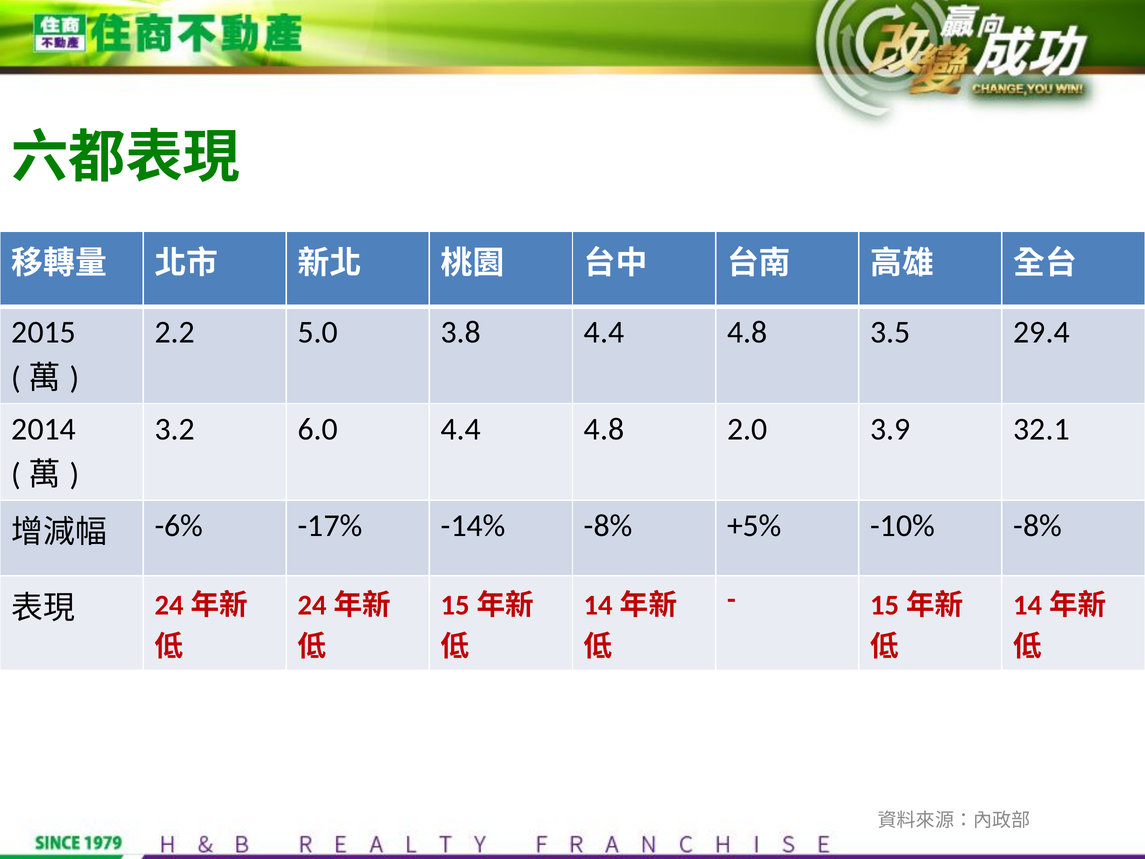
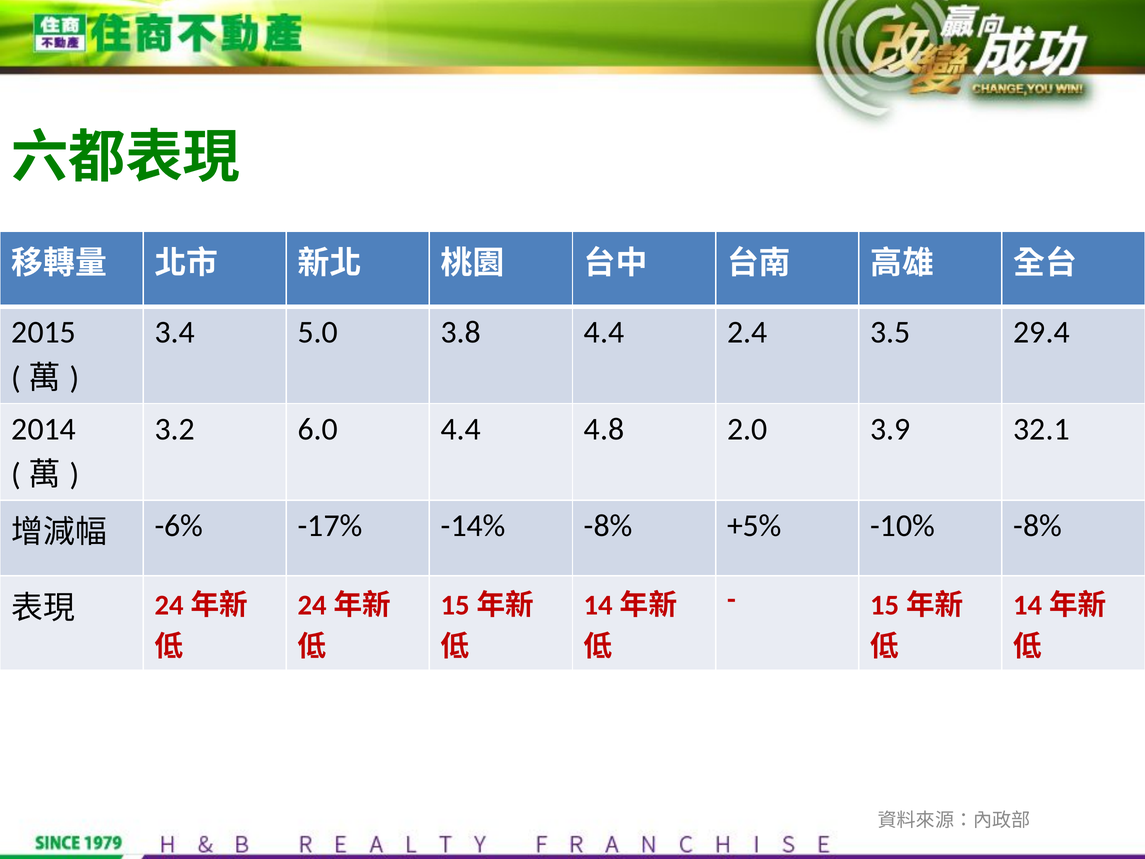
2.2: 2.2 -> 3.4
3.8 4.4 4.8: 4.8 -> 2.4
